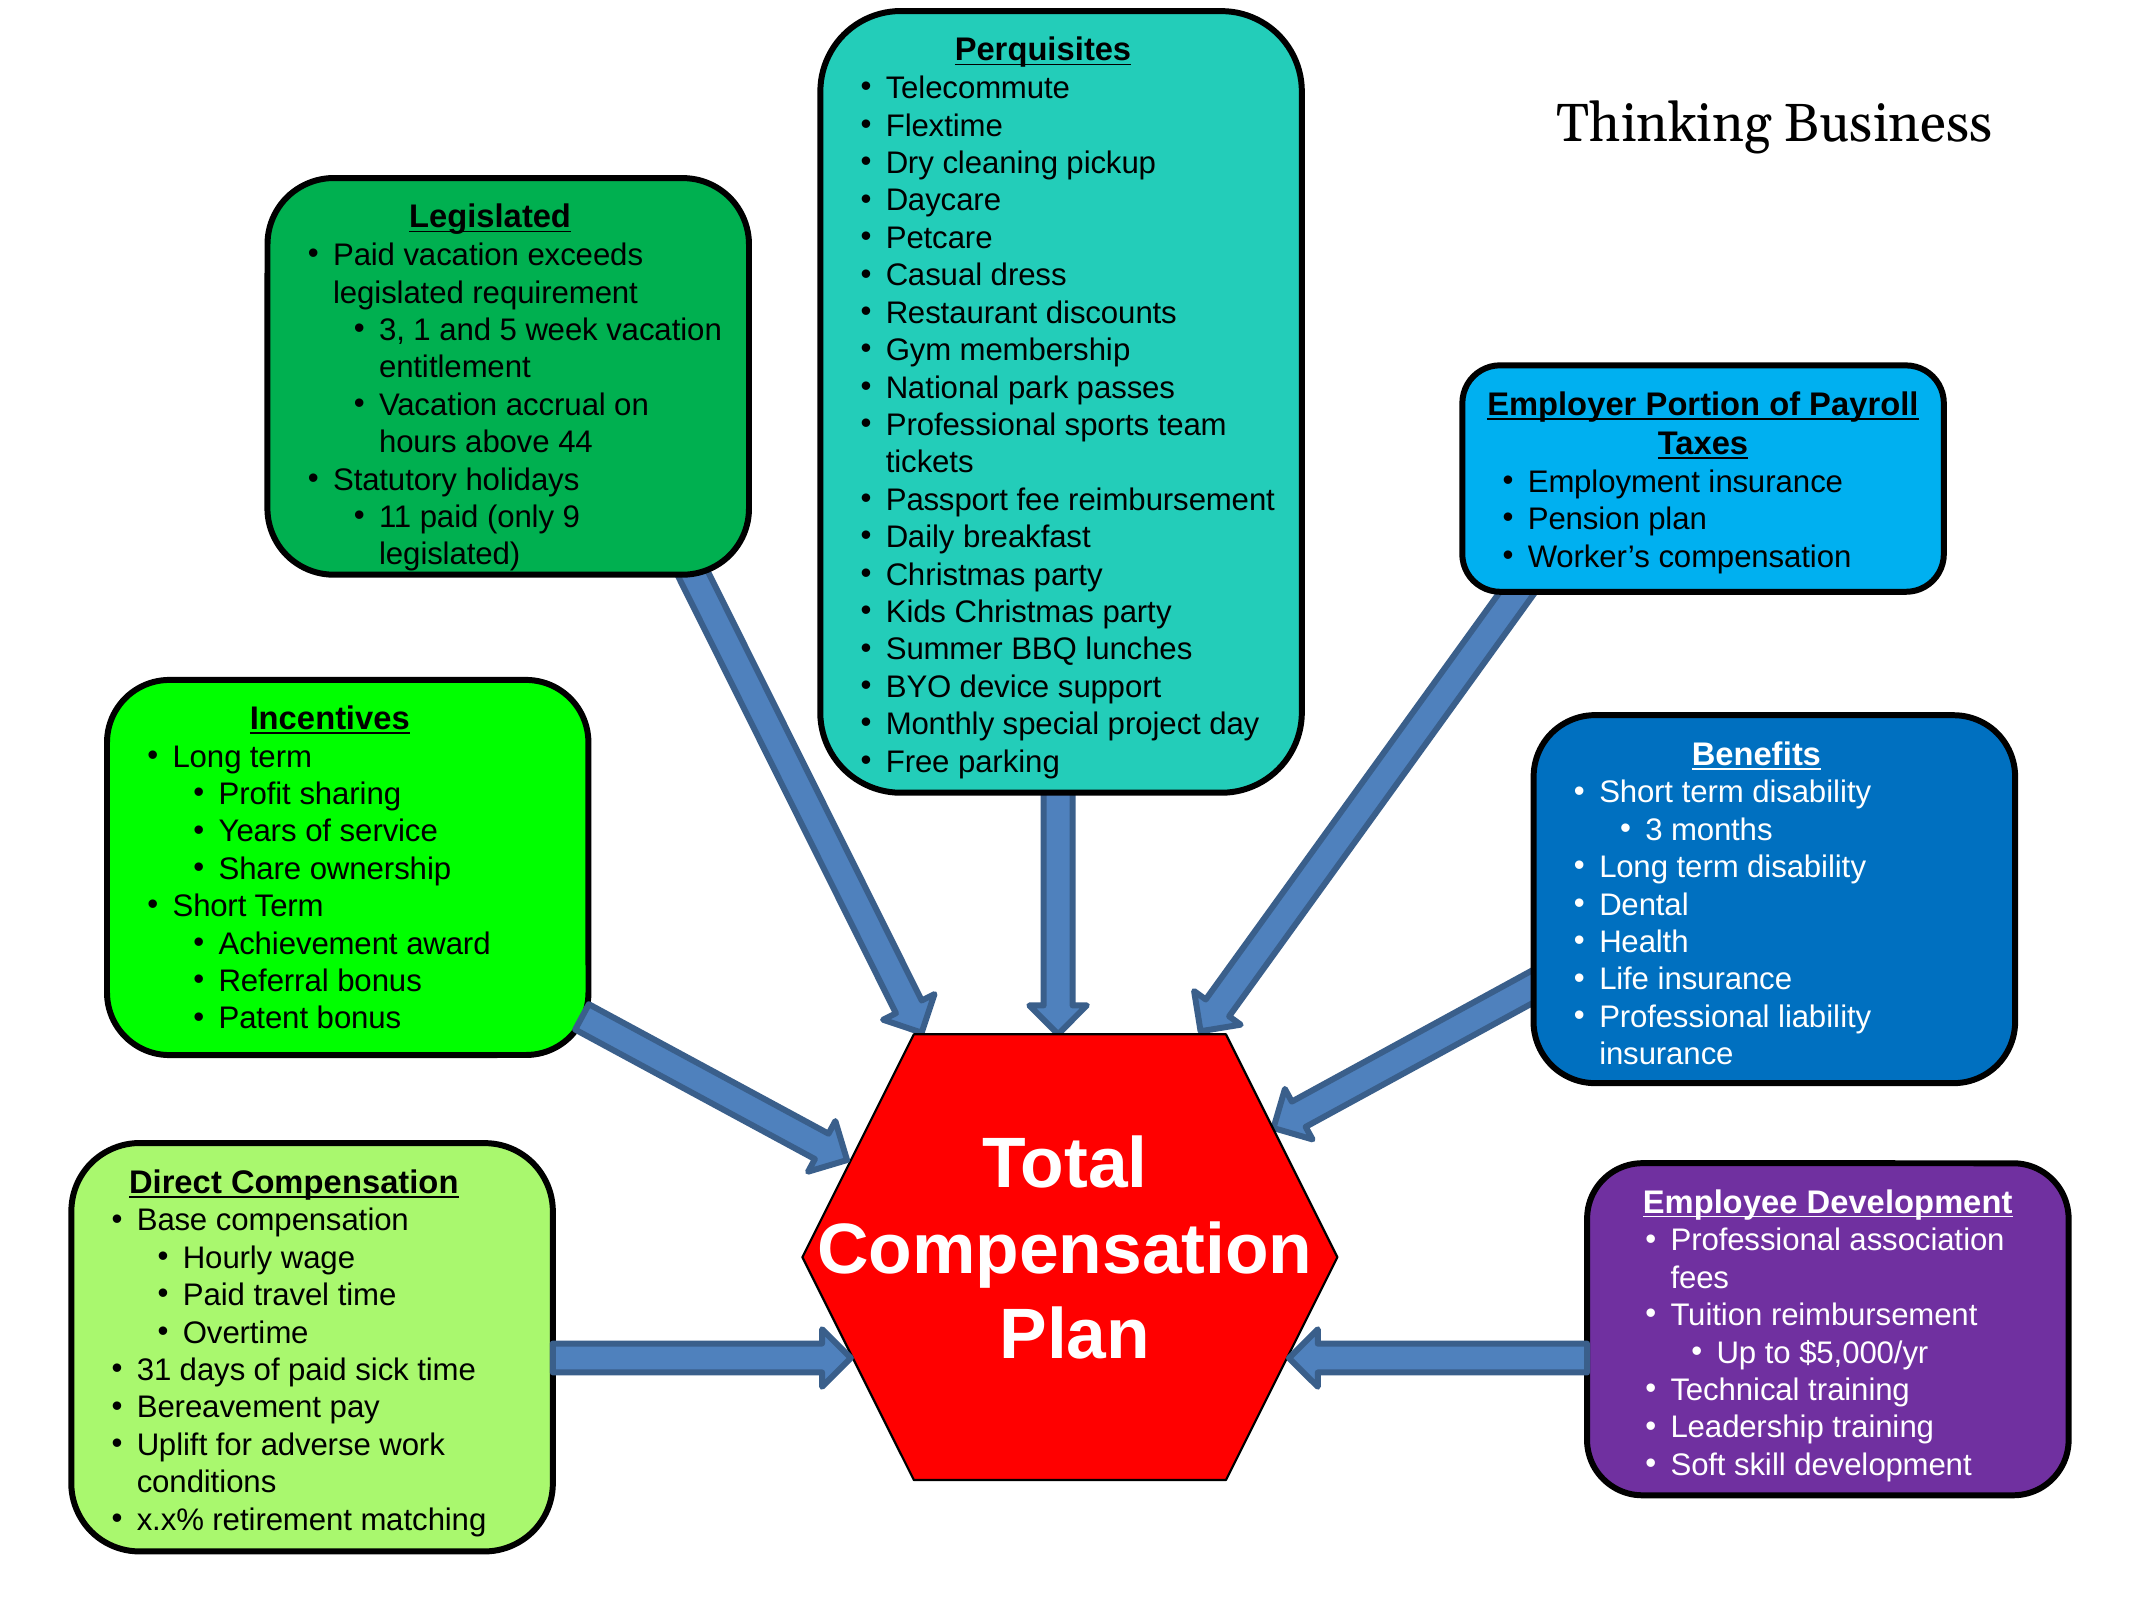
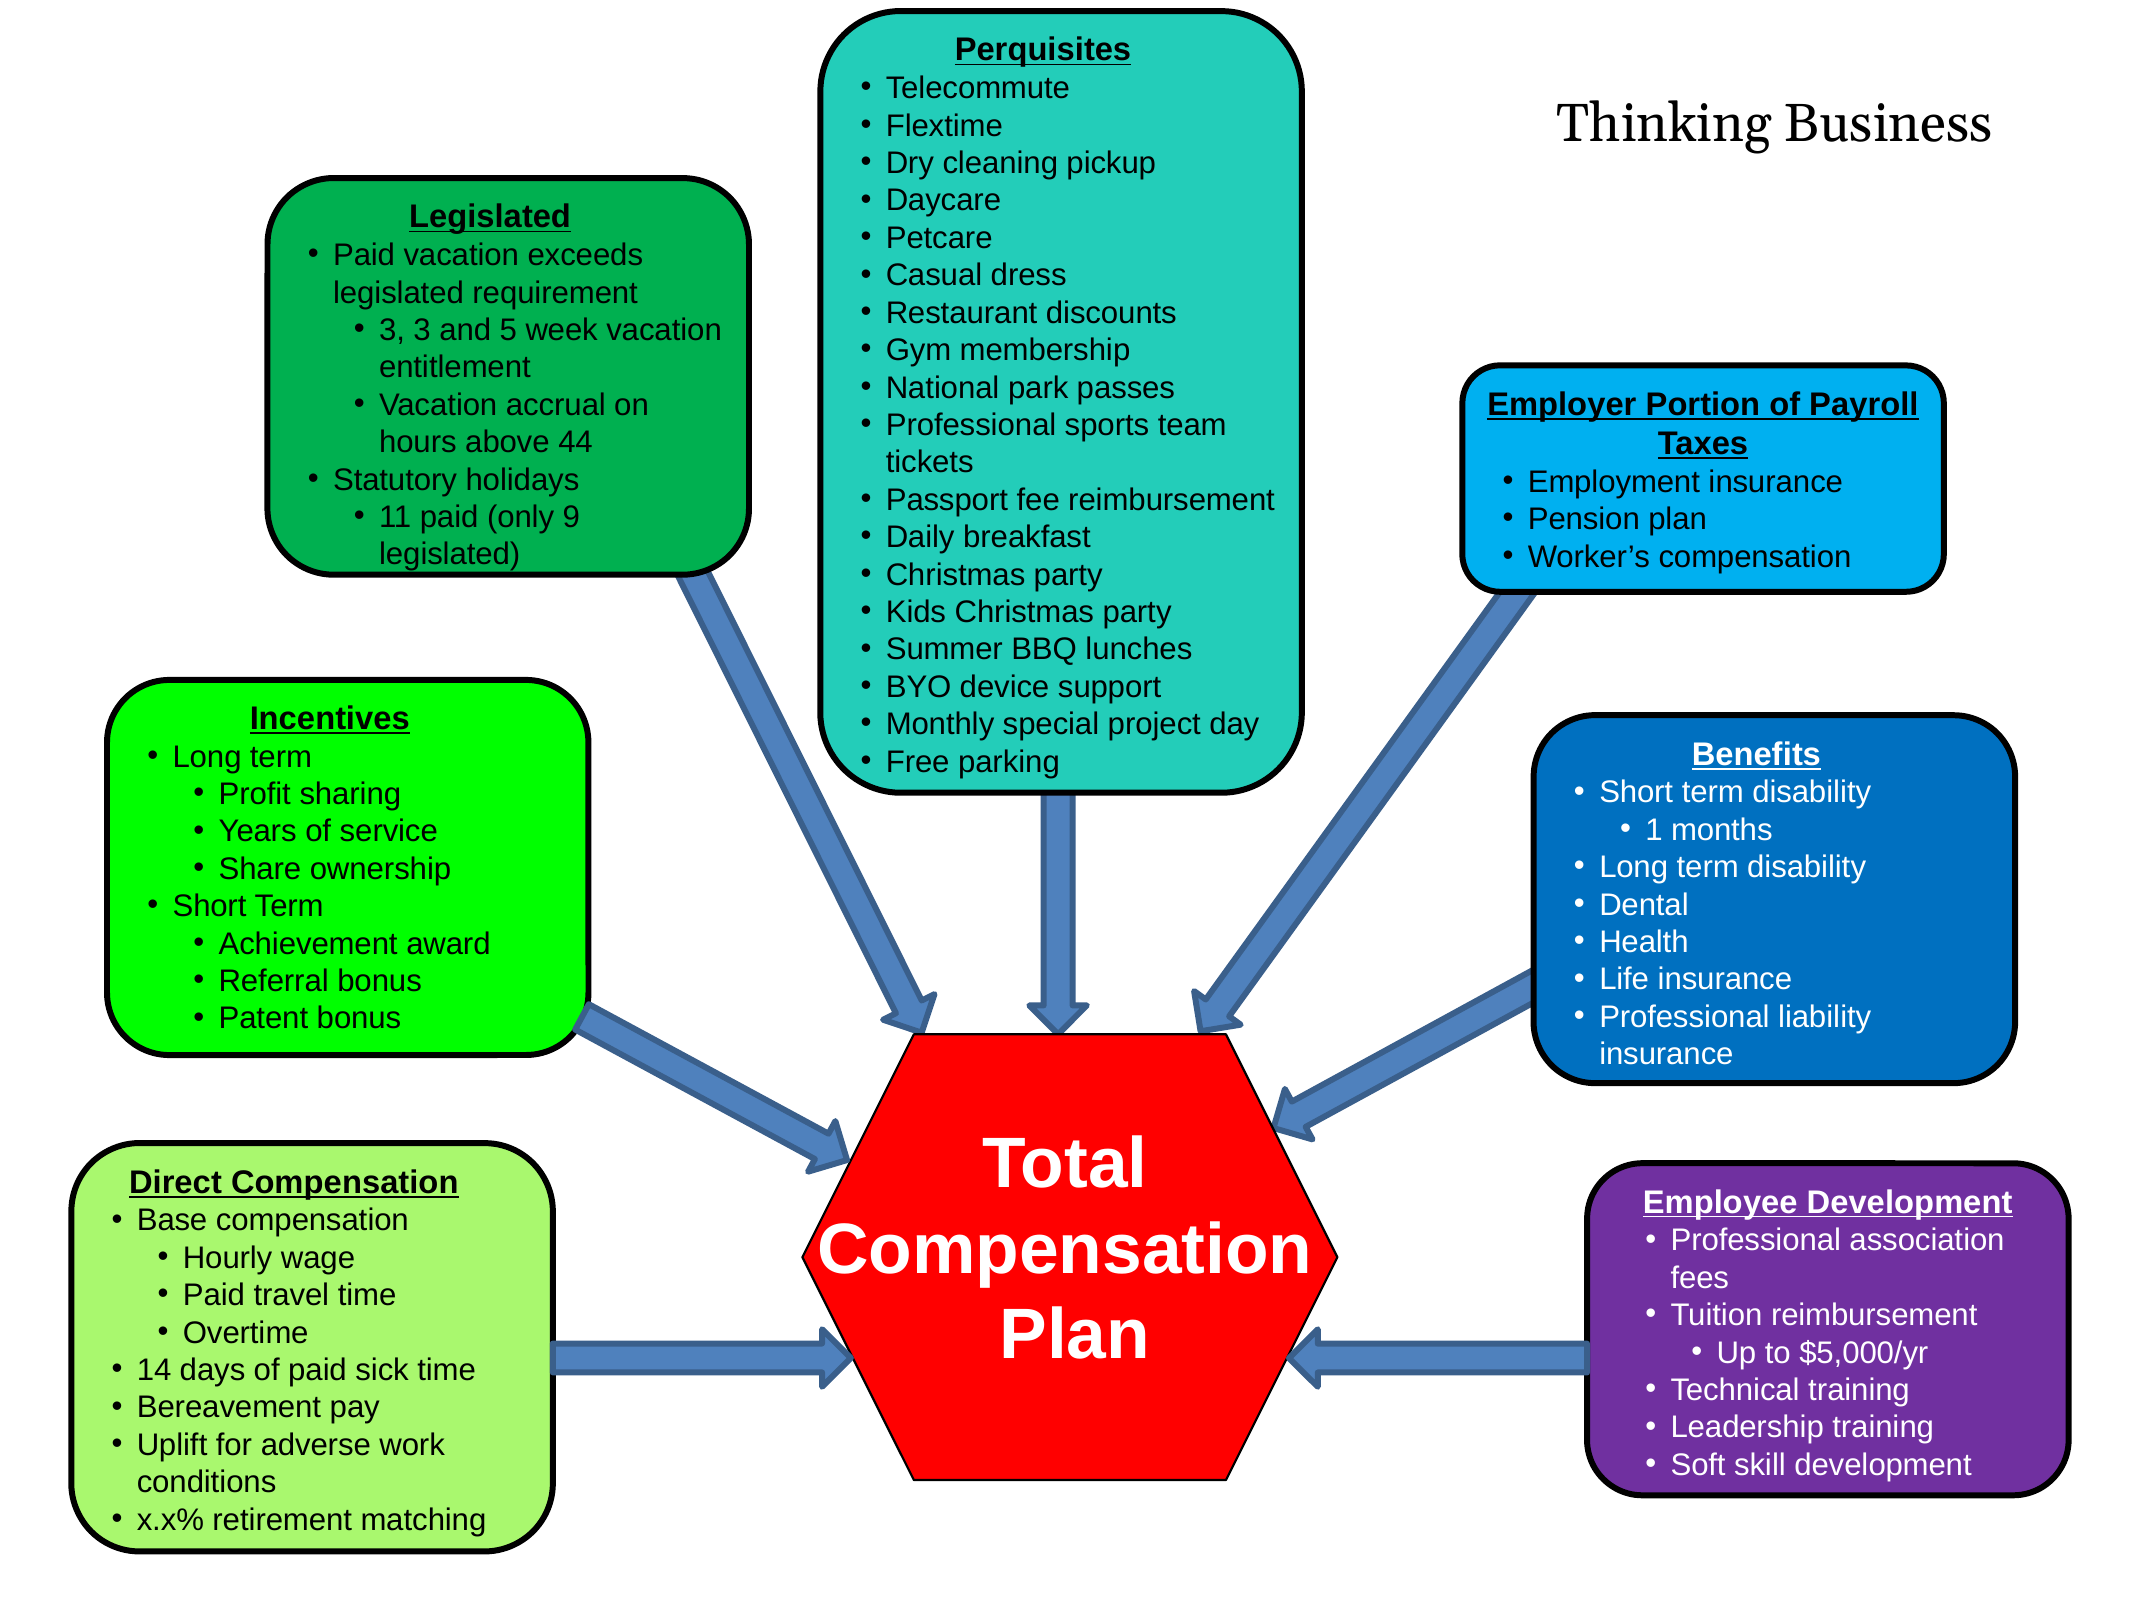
3 1: 1 -> 3
3 at (1654, 830): 3 -> 1
31: 31 -> 14
